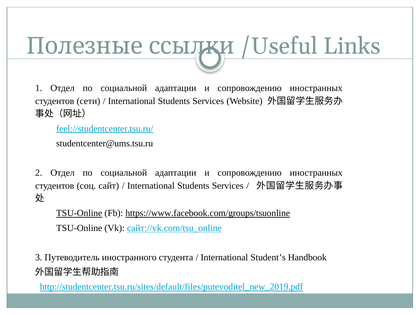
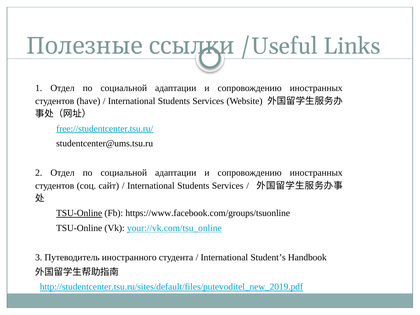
сети: сети -> have
feel://studentcenter.tsu.ru/: feel://studentcenter.tsu.ru/ -> free://studentcenter.tsu.ru/
https://www.facebook.com/groups/tsuonline underline: present -> none
сайт://vk.com/tsu_online: сайт://vk.com/tsu_online -> your://vk.com/tsu_online
